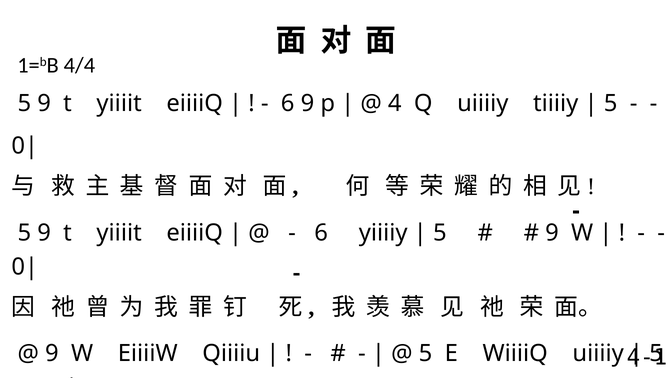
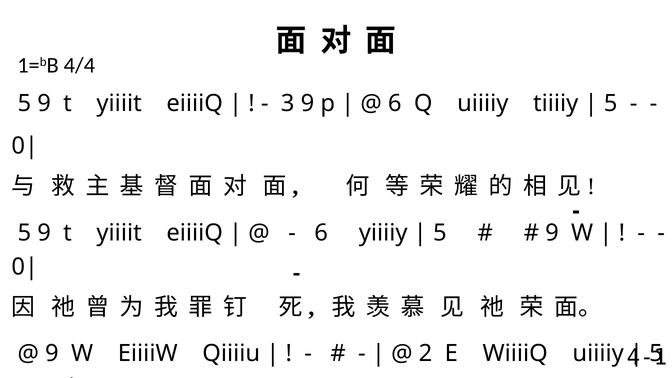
6 at (288, 103): 6 -> 3
4 at (395, 103): 4 -> 6
5 at (426, 354): 5 -> 2
